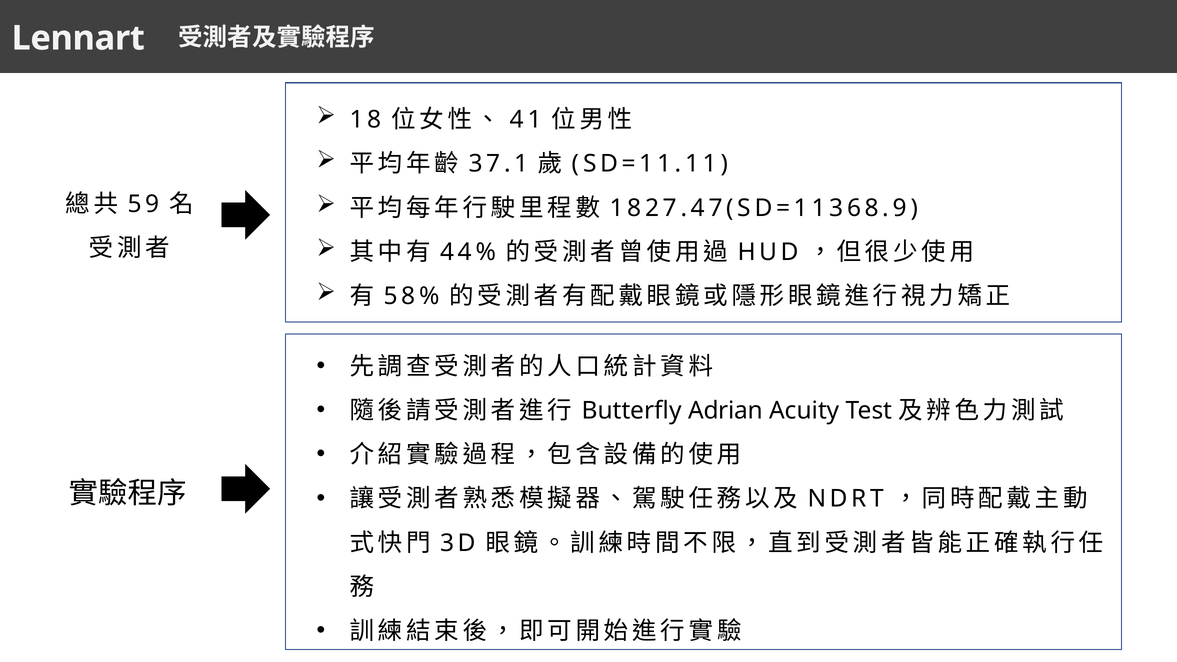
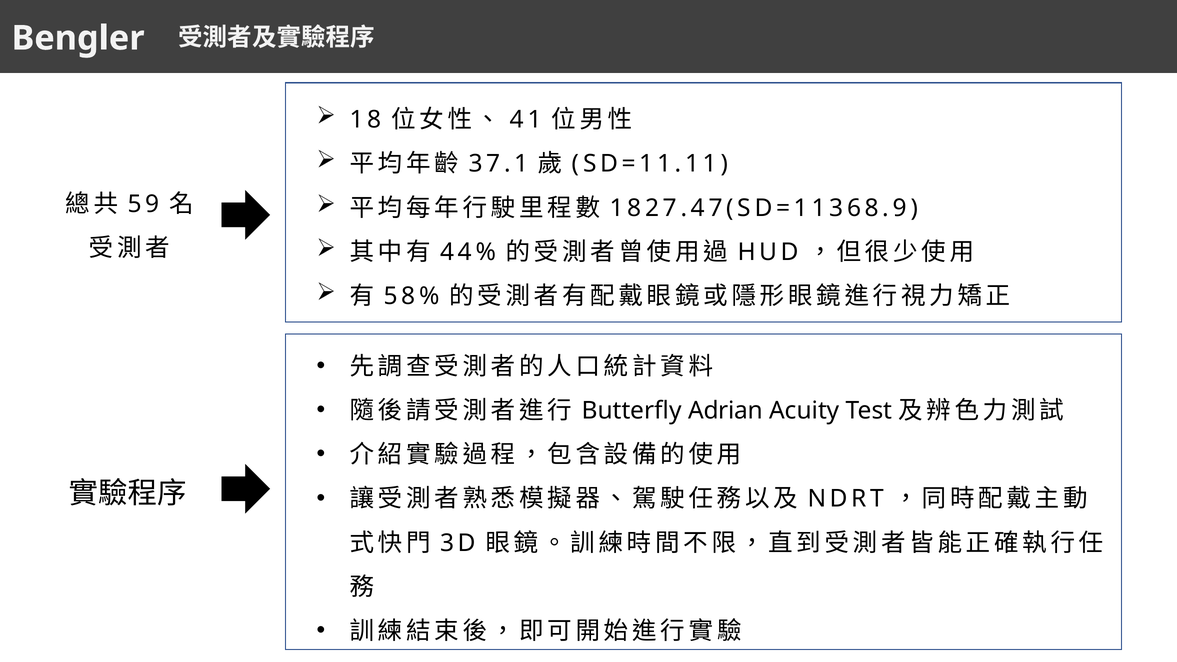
Lennart: Lennart -> Bengler
